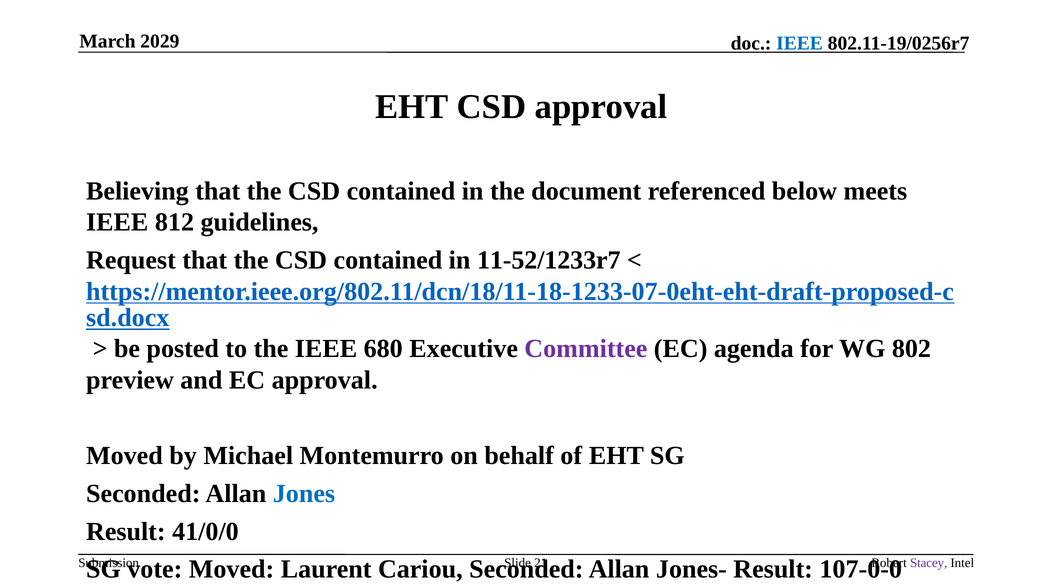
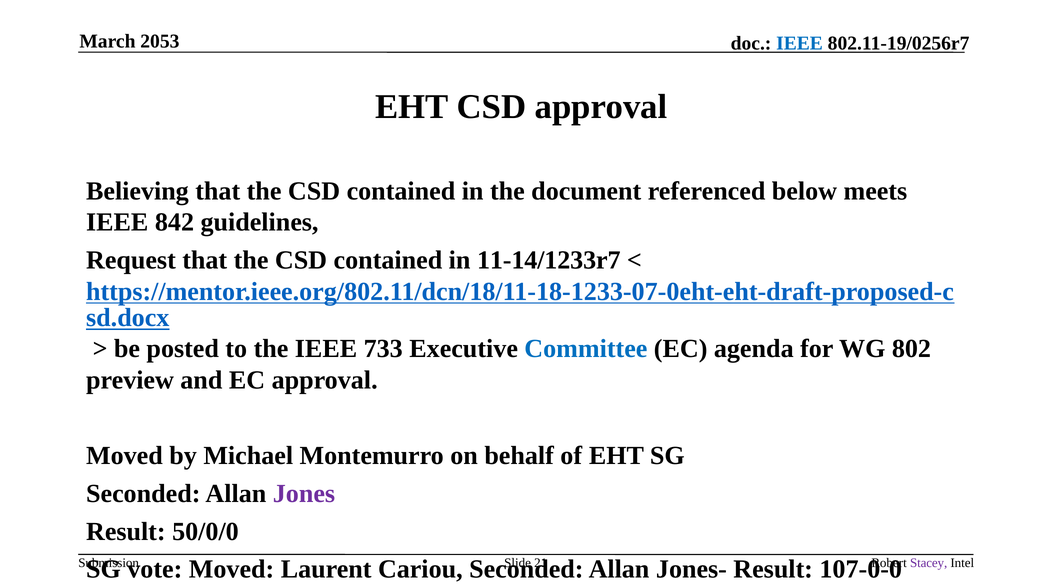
2029: 2029 -> 2053
812: 812 -> 842
11-52/1233r7: 11-52/1233r7 -> 11-14/1233r7
680: 680 -> 733
Committee colour: purple -> blue
Jones colour: blue -> purple
41/0/0: 41/0/0 -> 50/0/0
